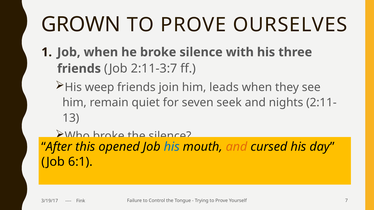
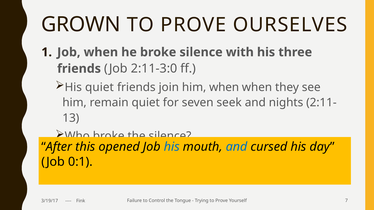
2:11-3:7: 2:11-3:7 -> 2:11-3:0
His weep: weep -> quiet
him leads: leads -> when
and at (237, 147) colour: orange -> blue
6:1: 6:1 -> 0:1
